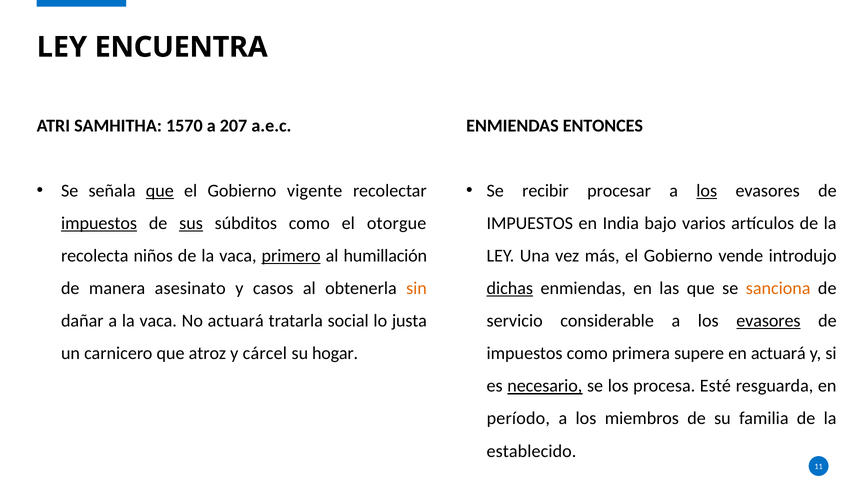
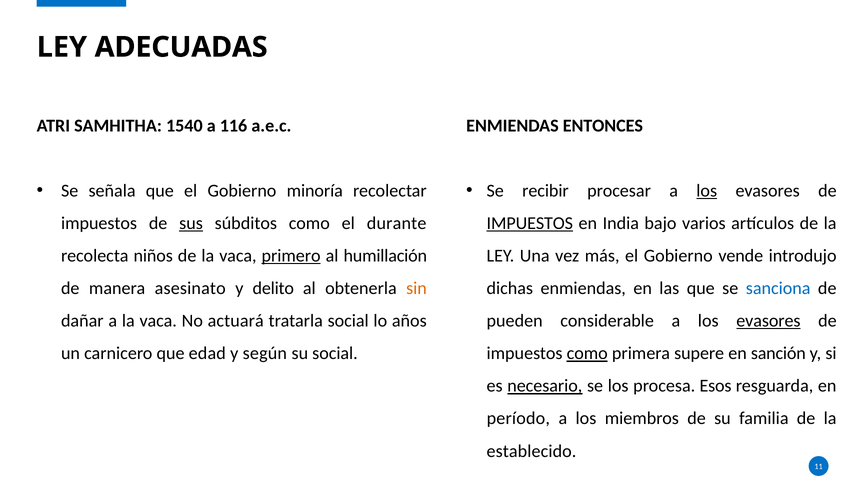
ENCUENTRA: ENCUENTRA -> ADECUADAS
1570: 1570 -> 1540
207: 207 -> 116
que at (160, 191) underline: present -> none
vigente: vigente -> minoría
impuestos at (99, 223) underline: present -> none
otorgue: otorgue -> durante
IMPUESTOS at (530, 223) underline: none -> present
casos: casos -> delito
dichas underline: present -> none
sanciona colour: orange -> blue
justa: justa -> años
servicio: servicio -> pueden
atroz: atroz -> edad
cárcel: cárcel -> según
su hogar: hogar -> social
como at (587, 353) underline: none -> present
en actuará: actuará -> sanción
Esté: Esté -> Esos
